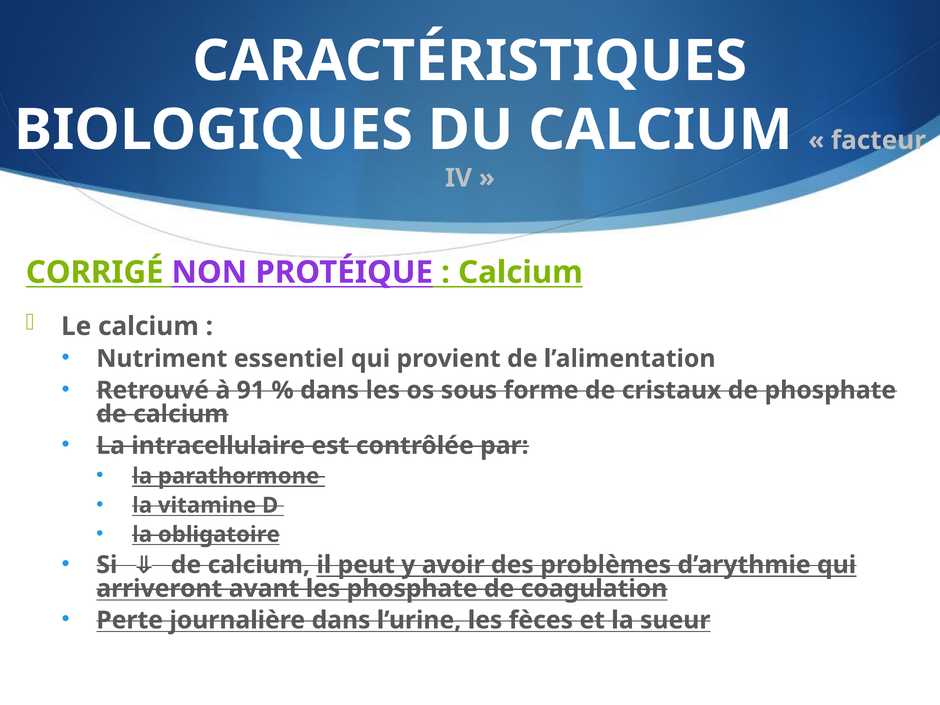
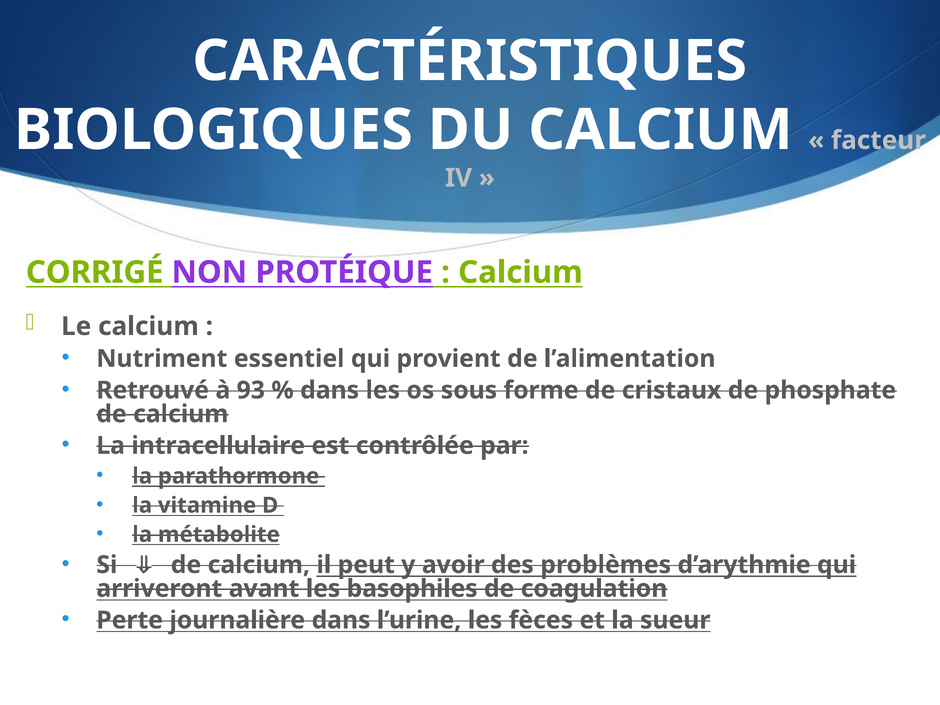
91: 91 -> 93
obligatoire: obligatoire -> métabolite
les phosphate: phosphate -> basophiles
